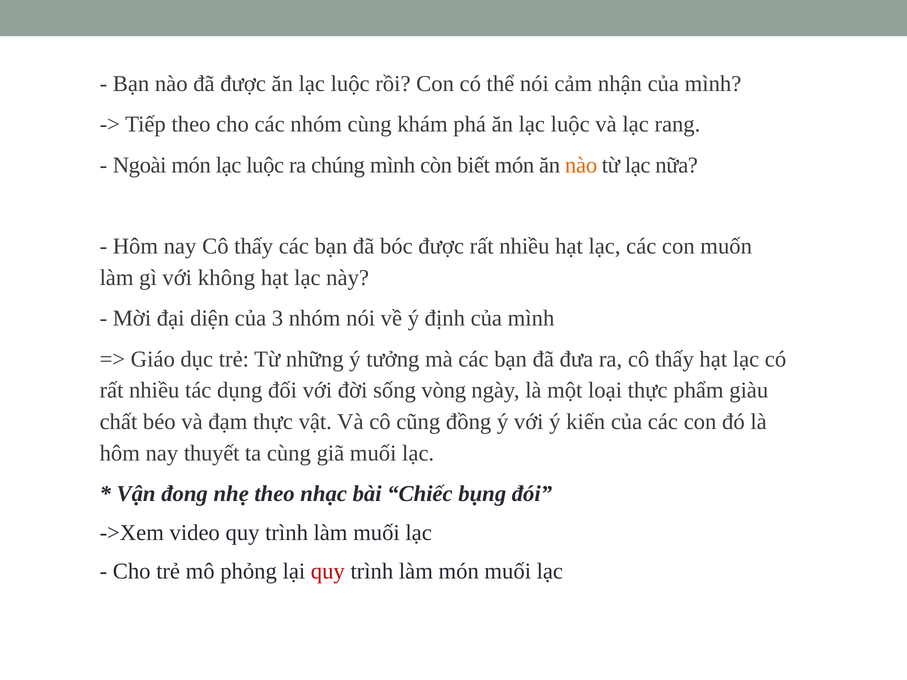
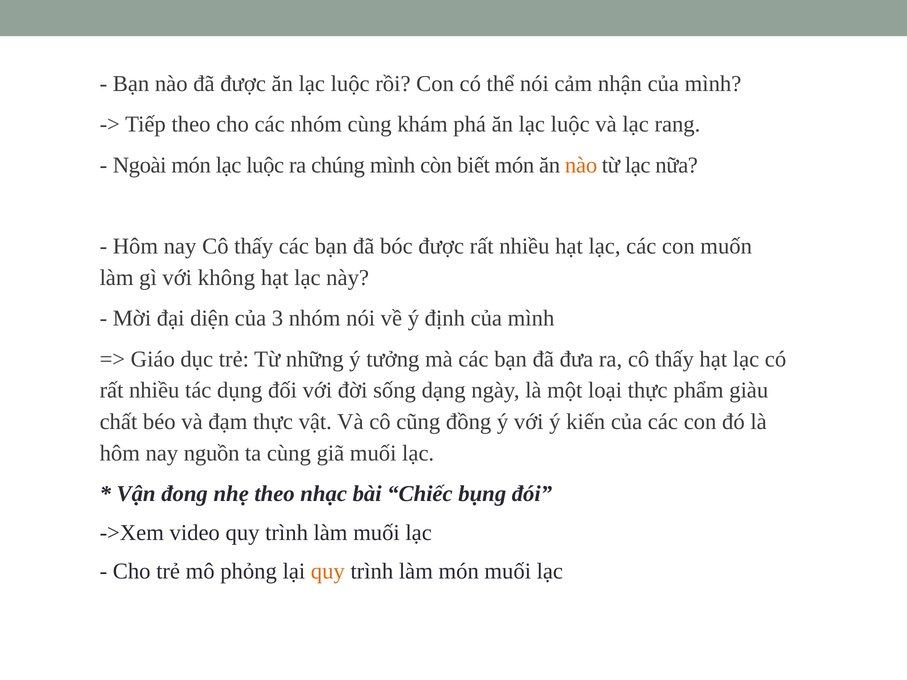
vòng: vòng -> dạng
thuyết: thuyết -> nguồn
quy at (328, 572) colour: red -> orange
